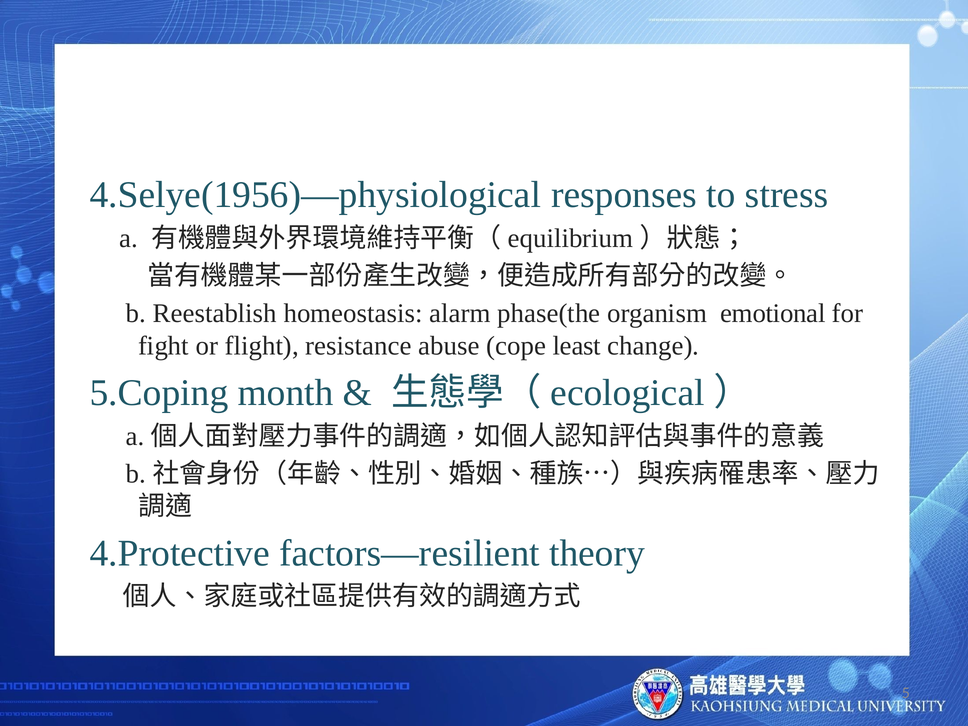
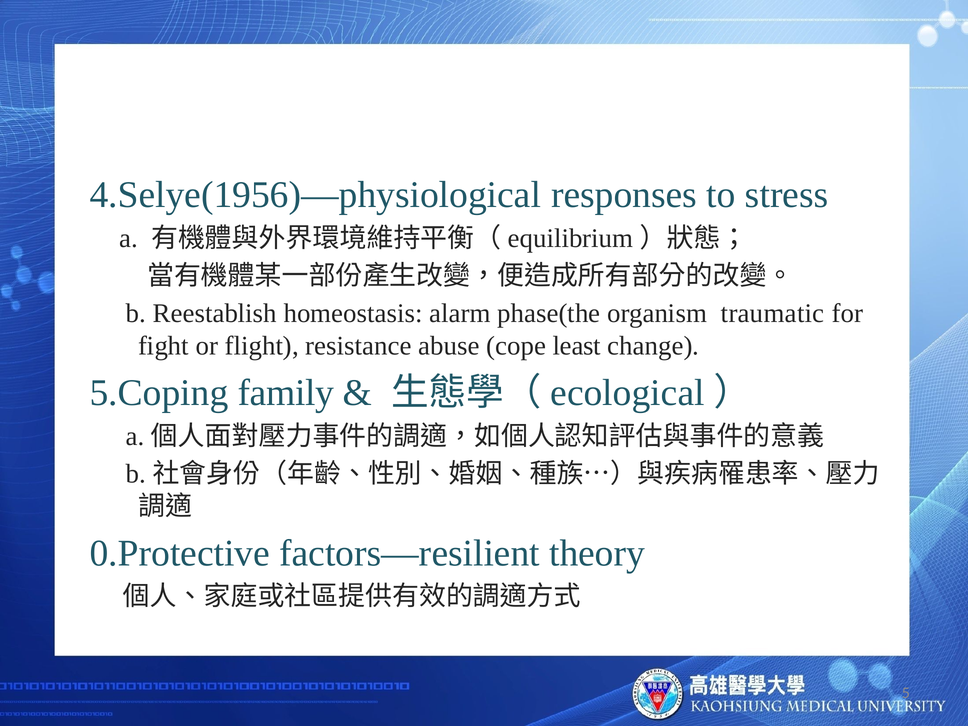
emotional: emotional -> traumatic
month: month -> family
4.Protective: 4.Protective -> 0.Protective
